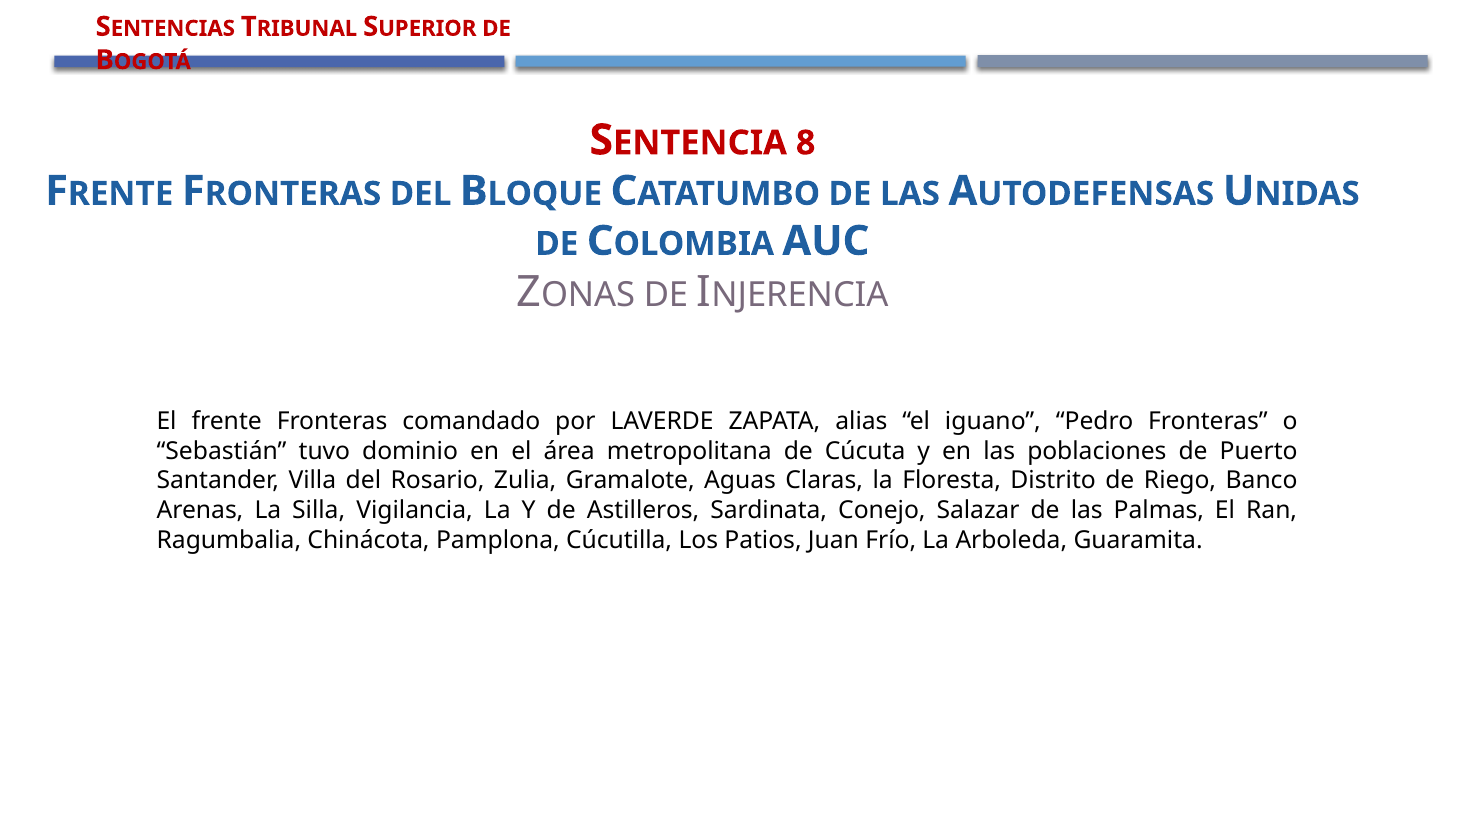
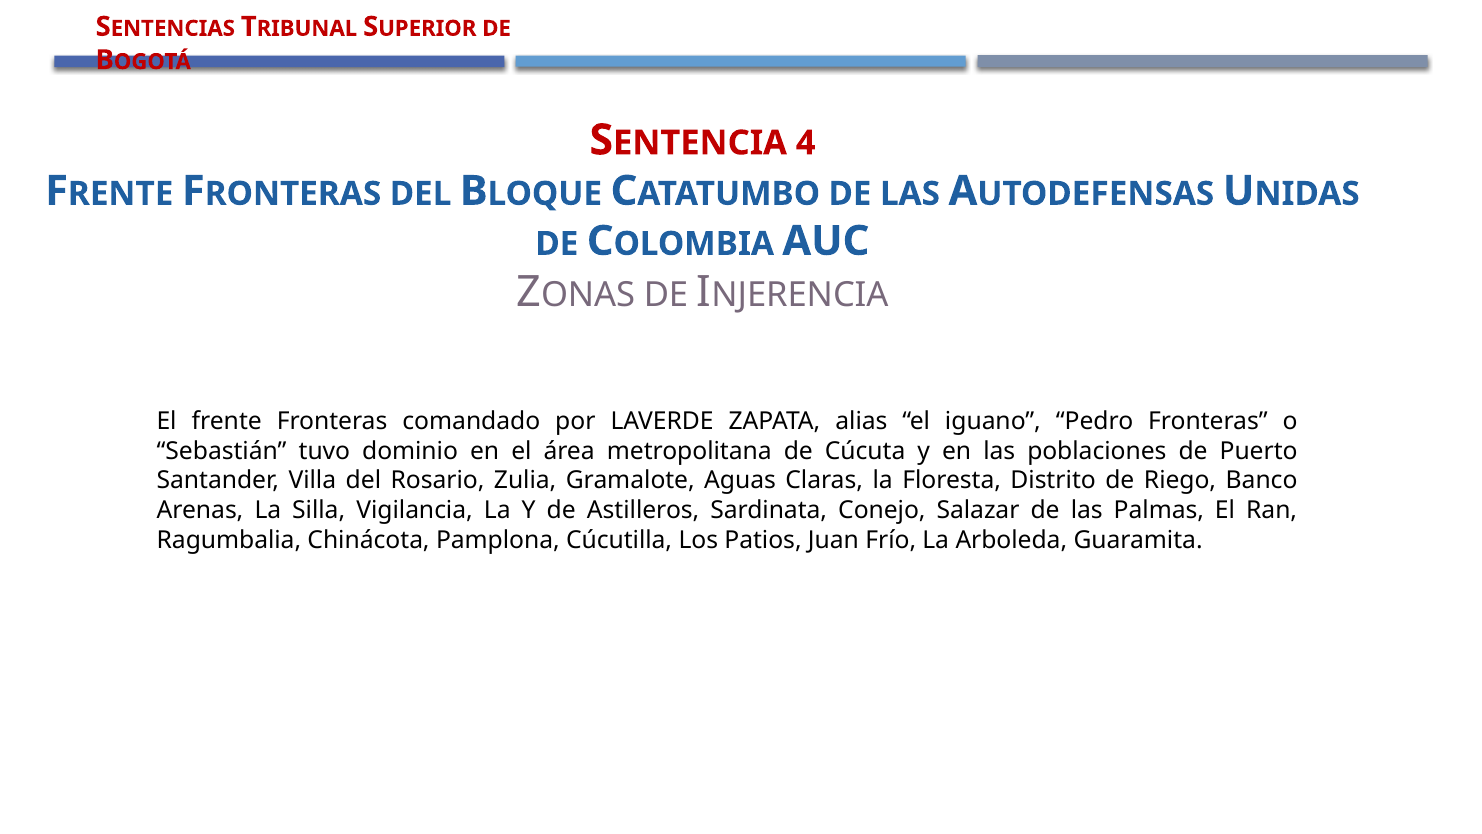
8: 8 -> 4
